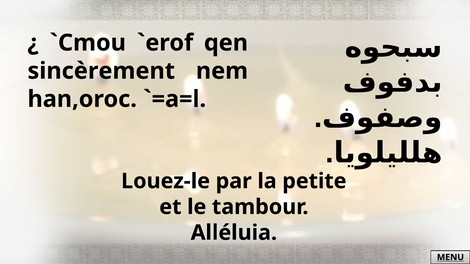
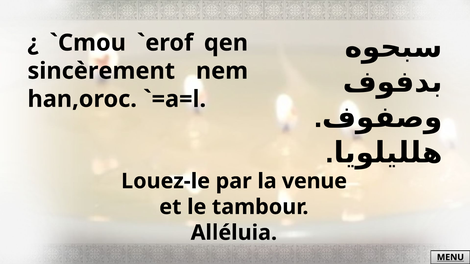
petite: petite -> venue
